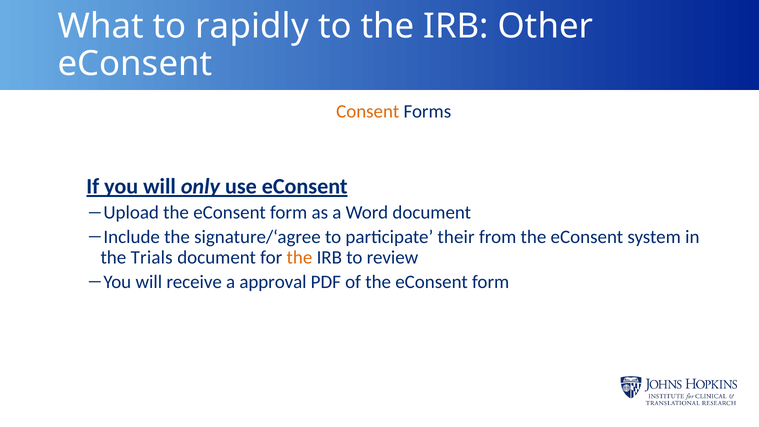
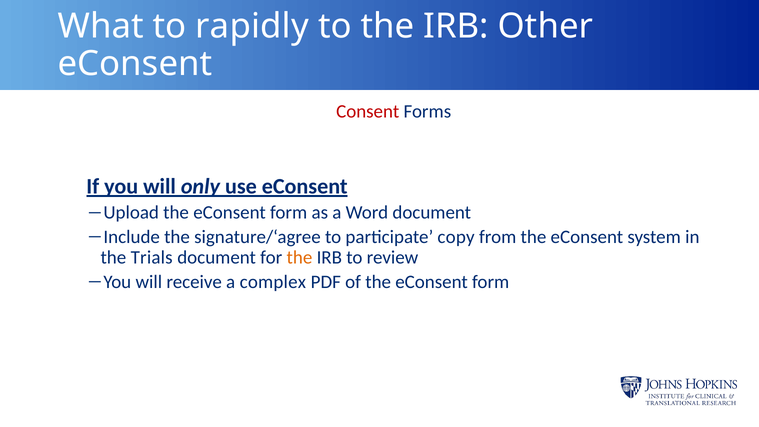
Consent colour: orange -> red
their: their -> copy
approval: approval -> complex
